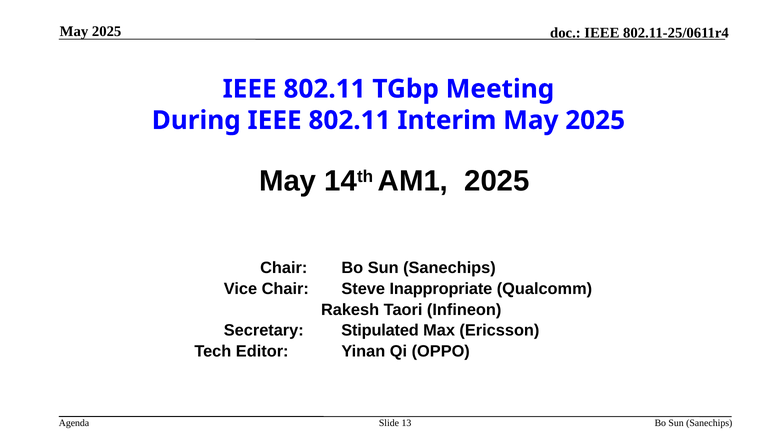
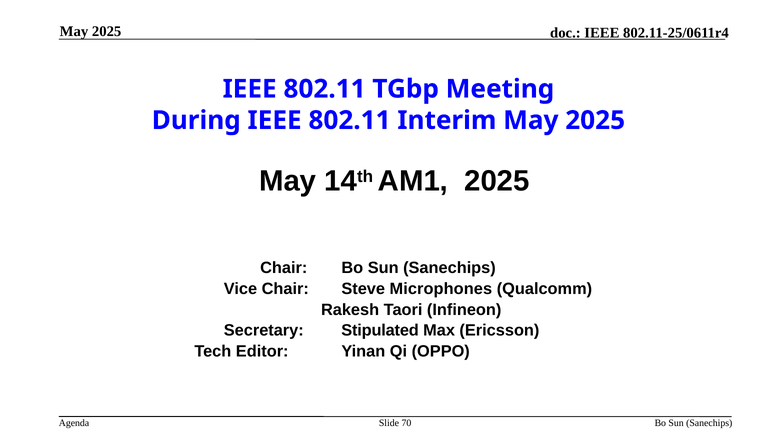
Inappropriate: Inappropriate -> Microphones
13: 13 -> 70
